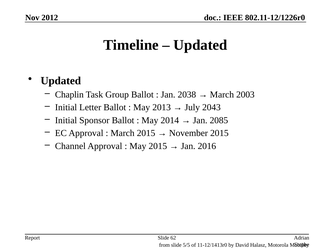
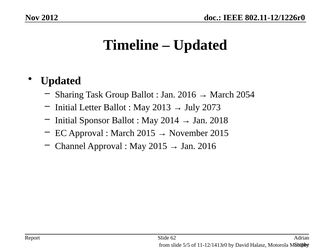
Chaplin: Chaplin -> Sharing
2038 at (187, 95): 2038 -> 2016
2003: 2003 -> 2054
2043: 2043 -> 2073
2085: 2085 -> 2018
